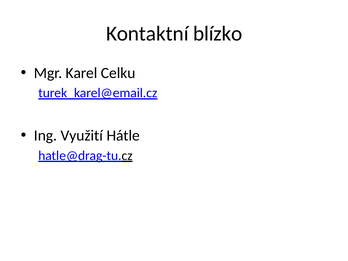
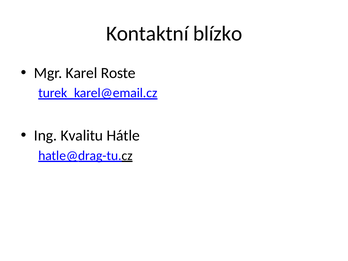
Celku: Celku -> Roste
Využití: Využití -> Kvalitu
